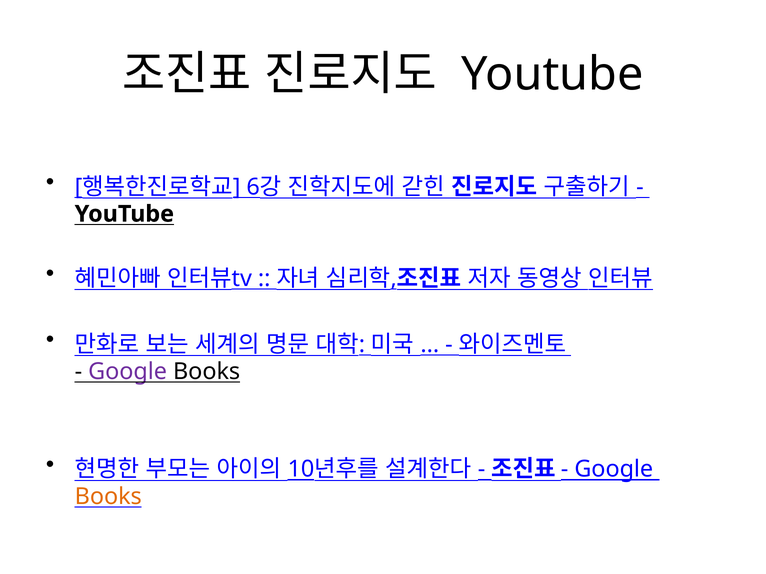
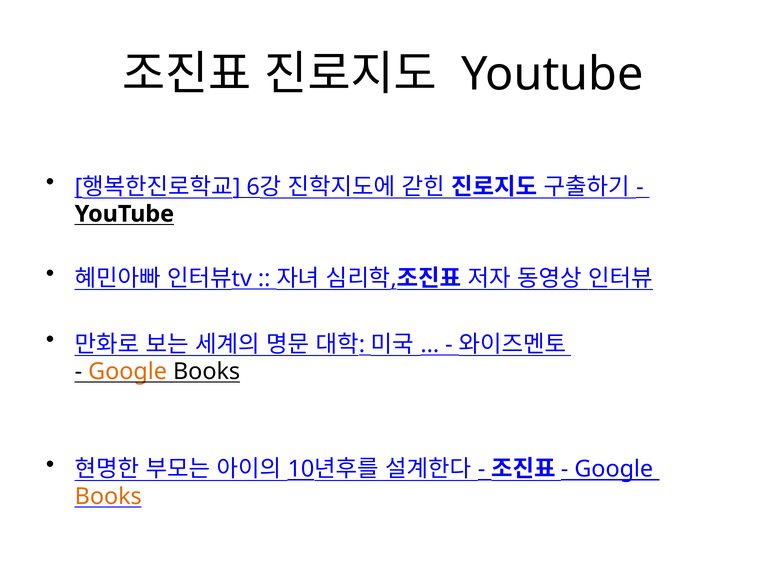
Google at (128, 372) colour: purple -> orange
